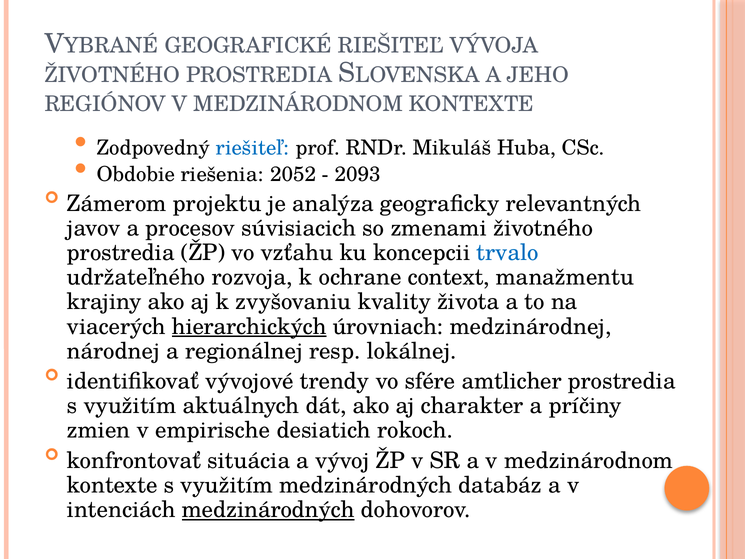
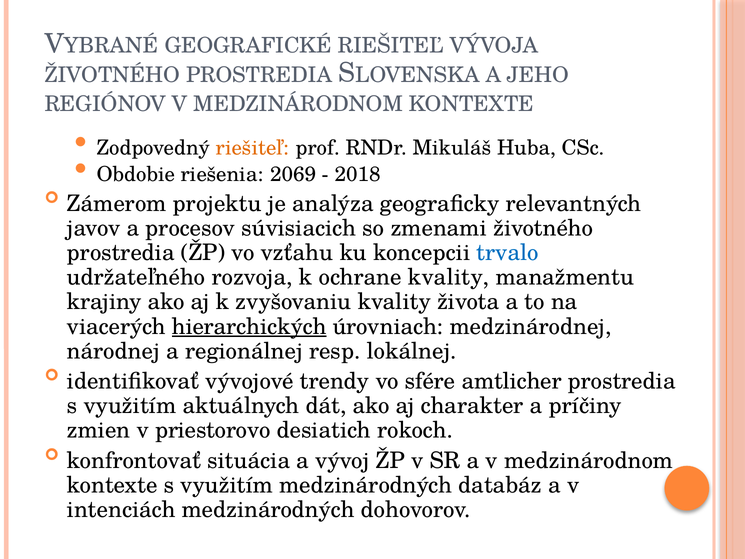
riešiteľ at (252, 148) colour: blue -> orange
2052: 2052 -> 2069
2093: 2093 -> 2018
ochrane context: context -> kvality
empirische: empirische -> priestorovo
medzinárodných at (268, 510) underline: present -> none
